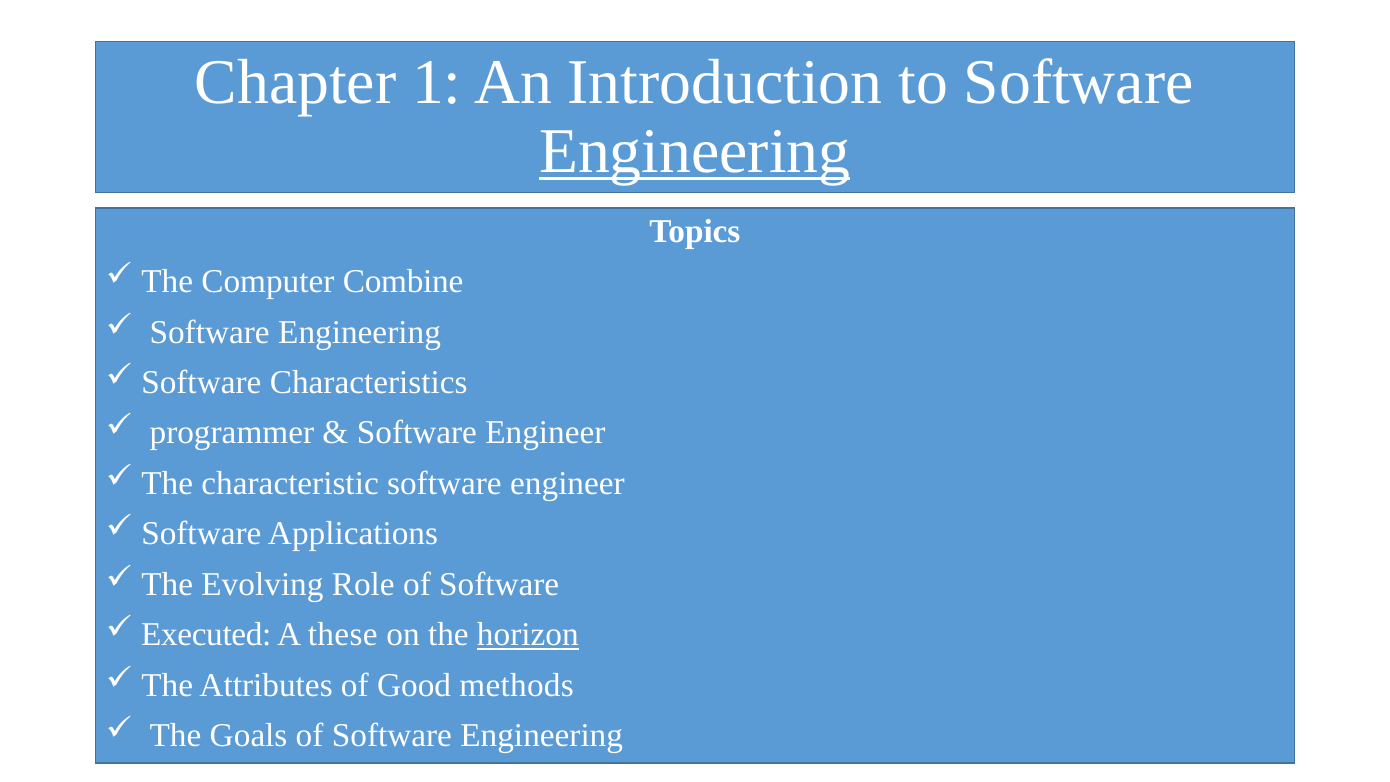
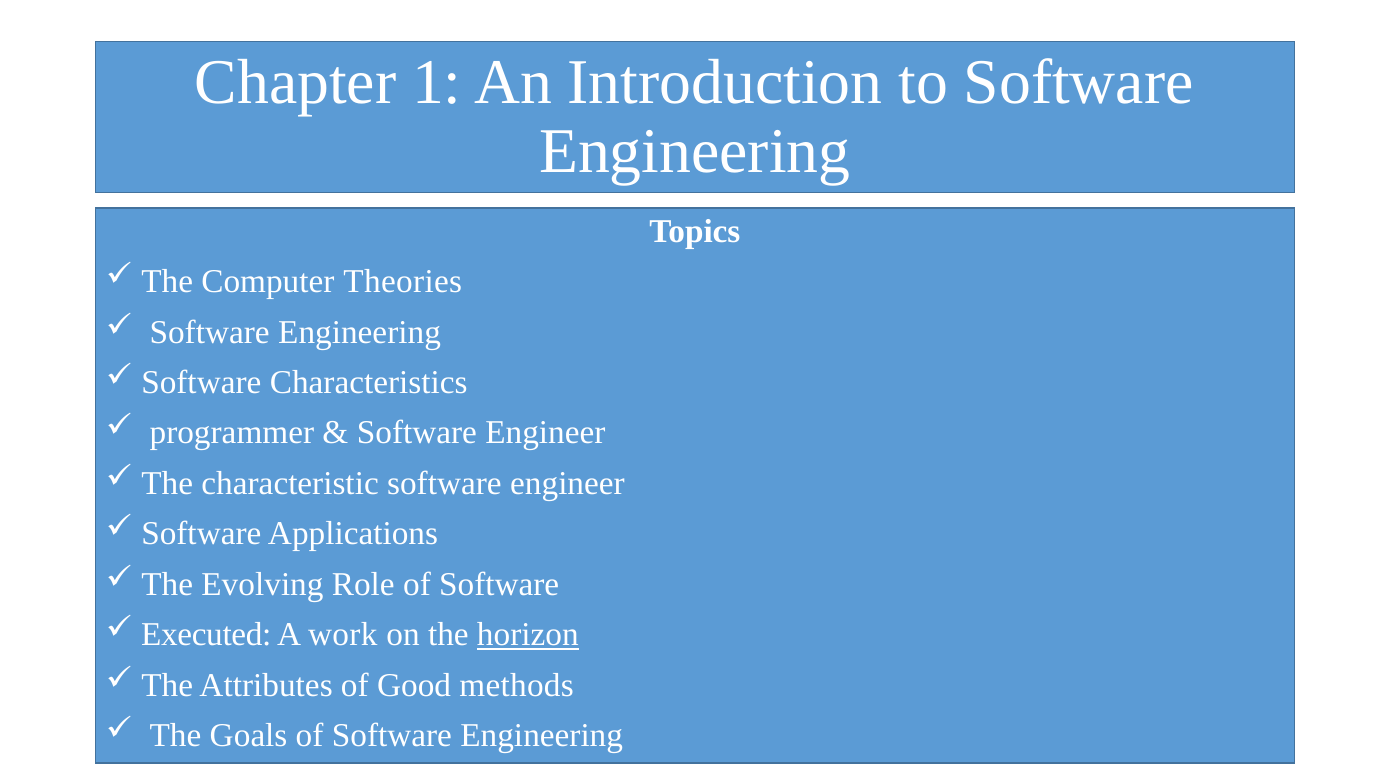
Engineering at (695, 151) underline: present -> none
Combine: Combine -> Theories
these: these -> work
